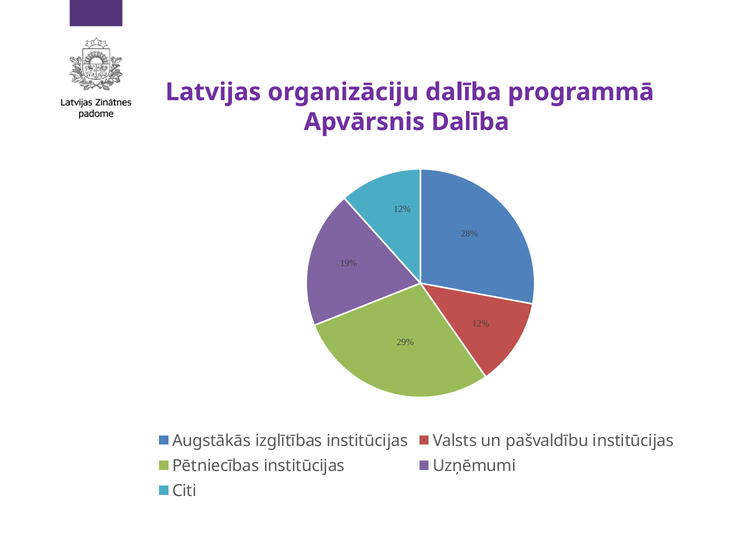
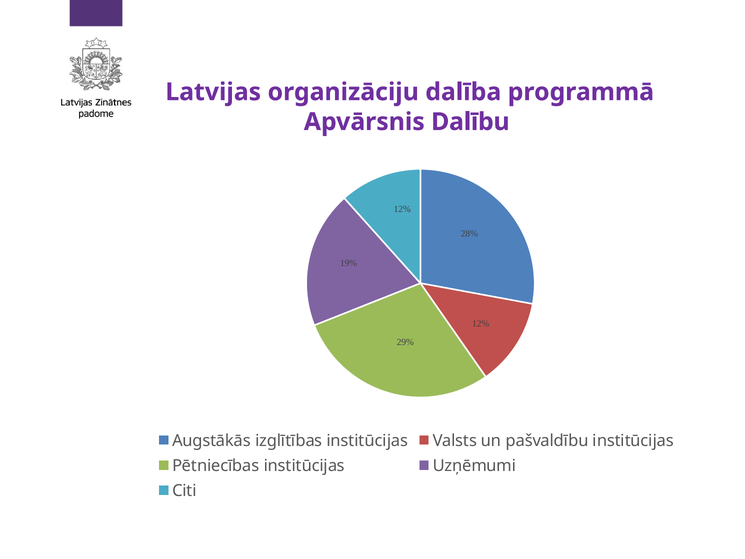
Apvārsnis Dalība: Dalība -> Dalību
